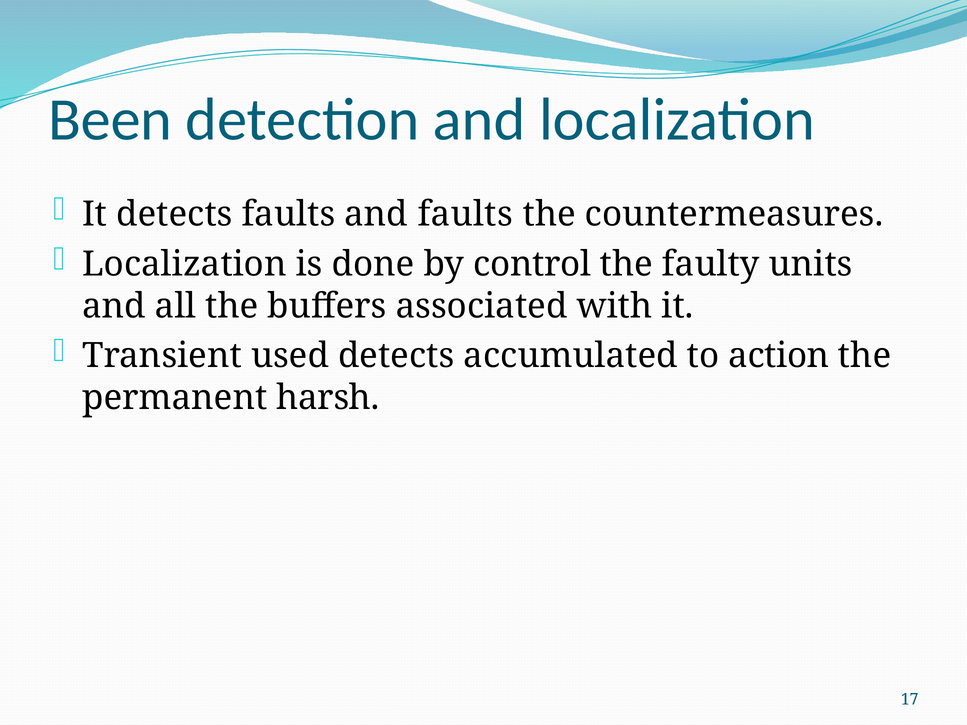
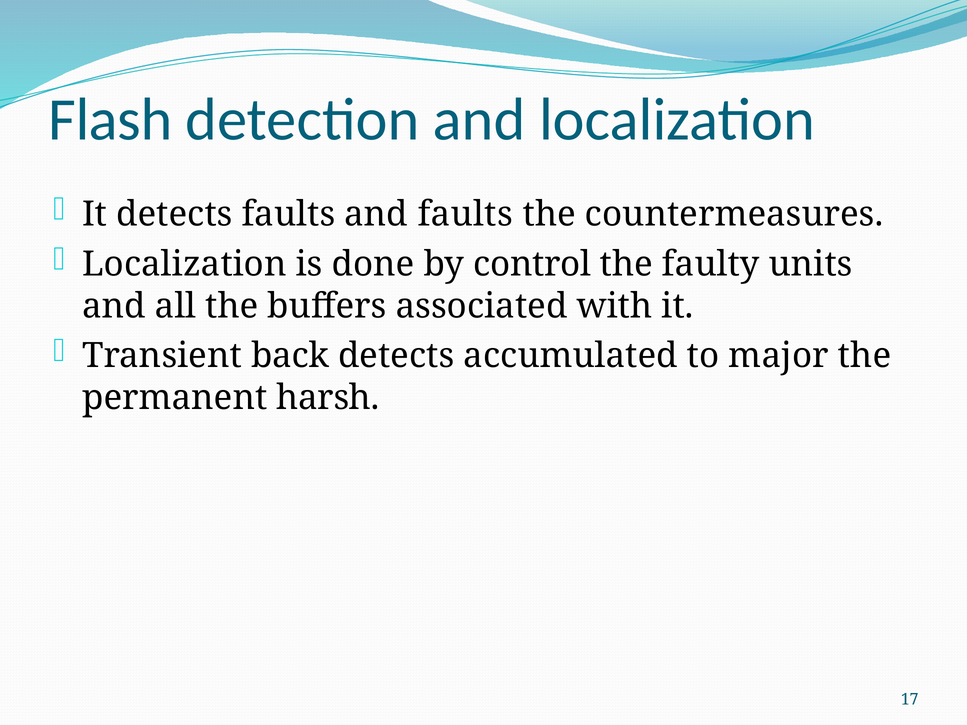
Been: Been -> Flash
used: used -> back
action: action -> major
